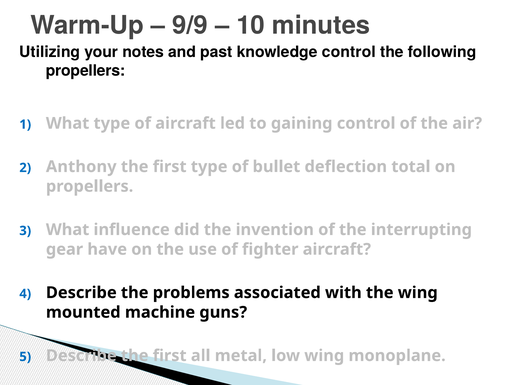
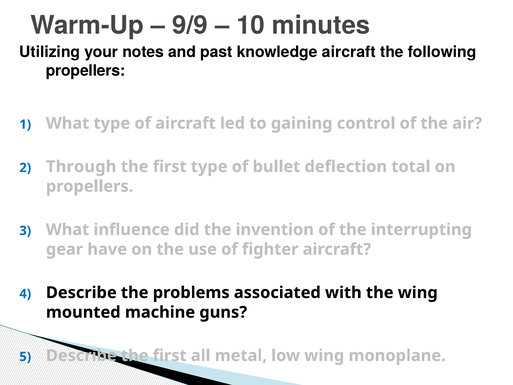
knowledge control: control -> aircraft
Anthony: Anthony -> Through
